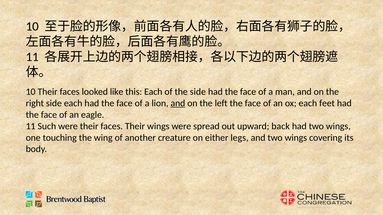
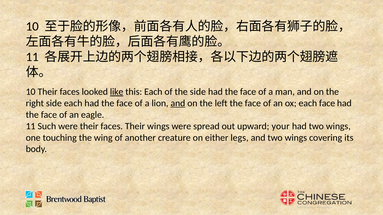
like underline: none -> present
each feet: feet -> face
back: back -> your
